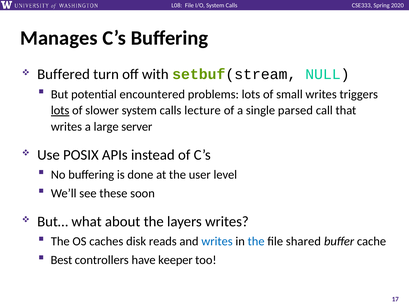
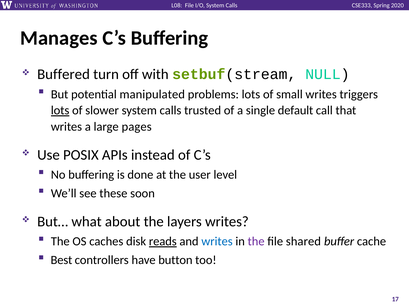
encountered: encountered -> manipulated
lecture: lecture -> trusted
parsed: parsed -> default
server: server -> pages
reads underline: none -> present
the at (256, 241) colour: blue -> purple
keeper: keeper -> button
